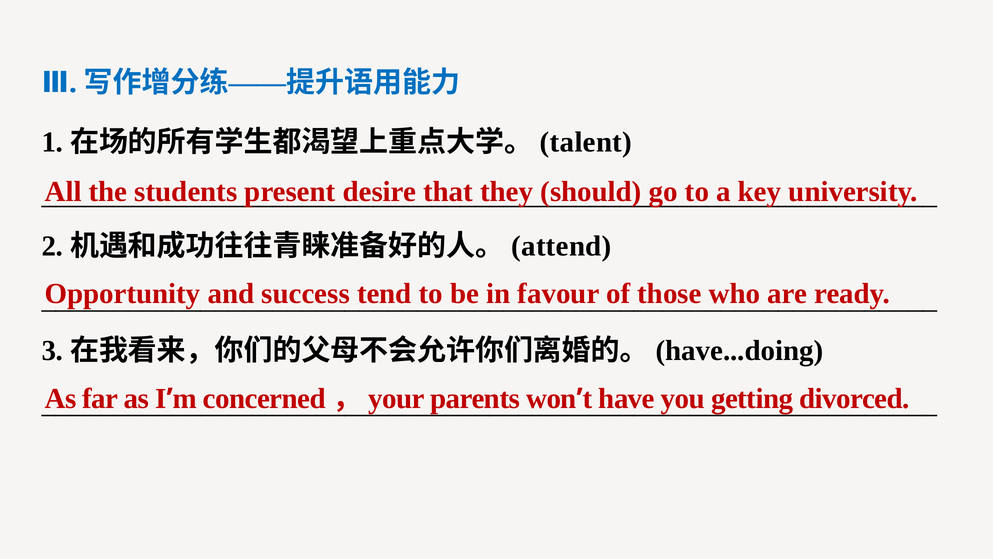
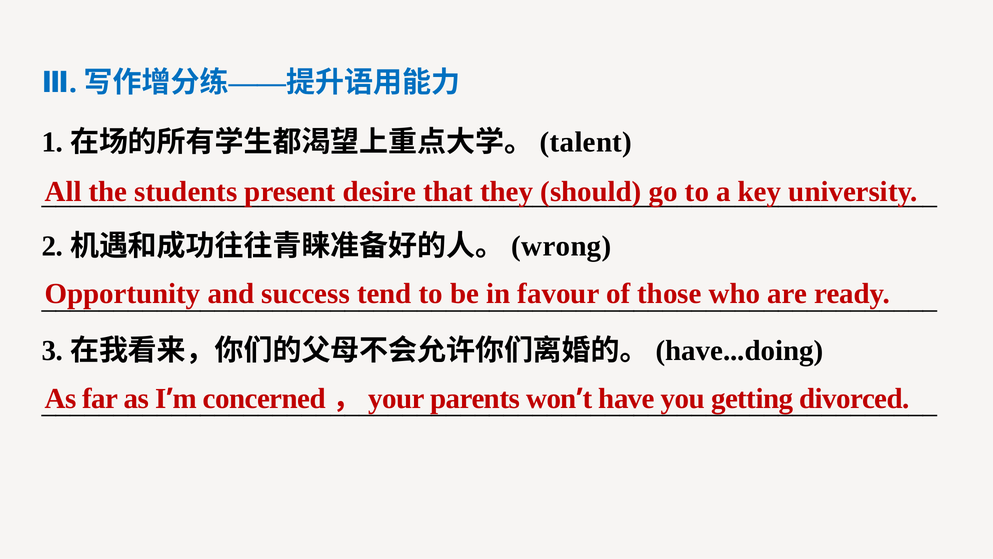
attend: attend -> wrong
